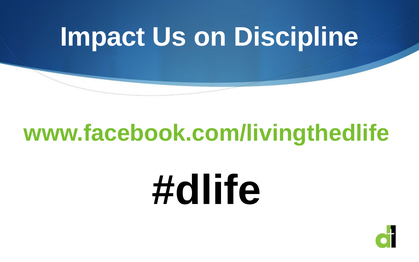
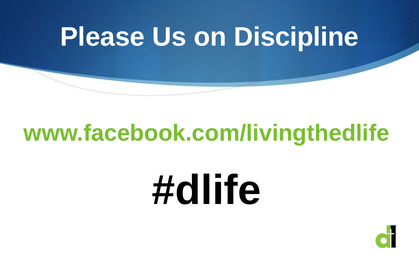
Impact: Impact -> Please
